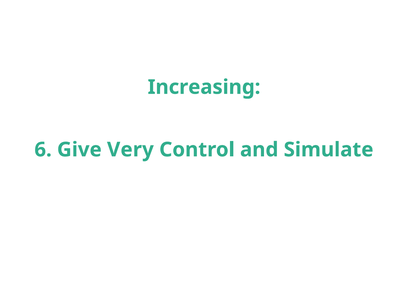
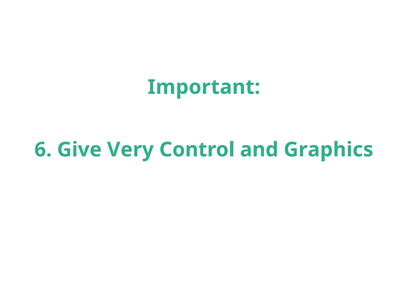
Increasing: Increasing -> Important
Simulate: Simulate -> Graphics
